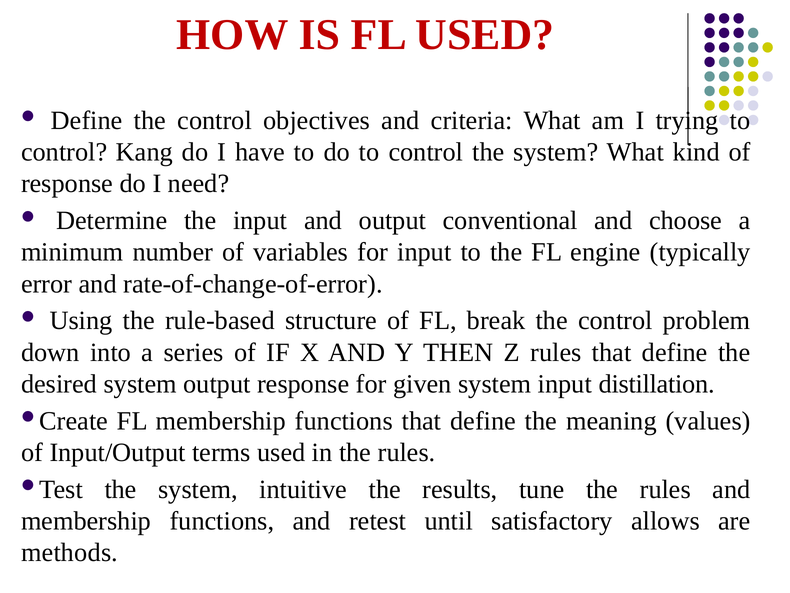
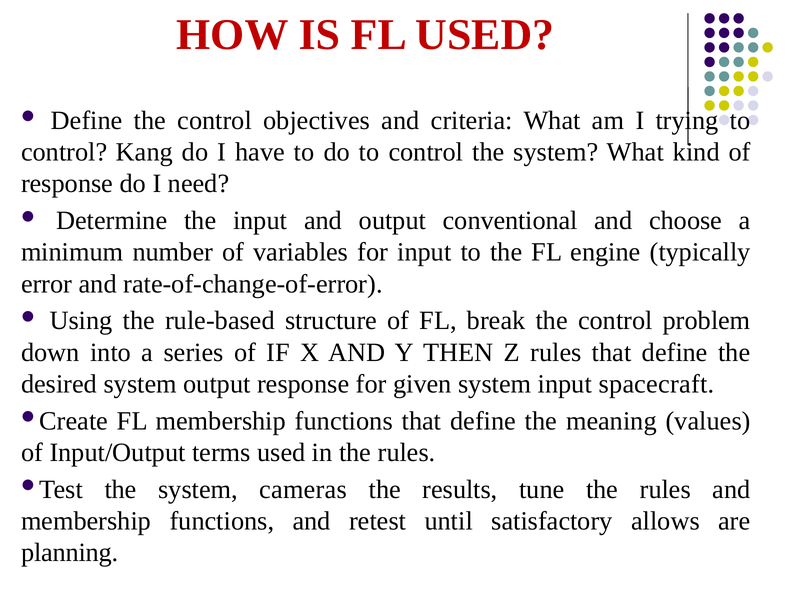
distillation: distillation -> spacecraft
intuitive: intuitive -> cameras
methods: methods -> planning
